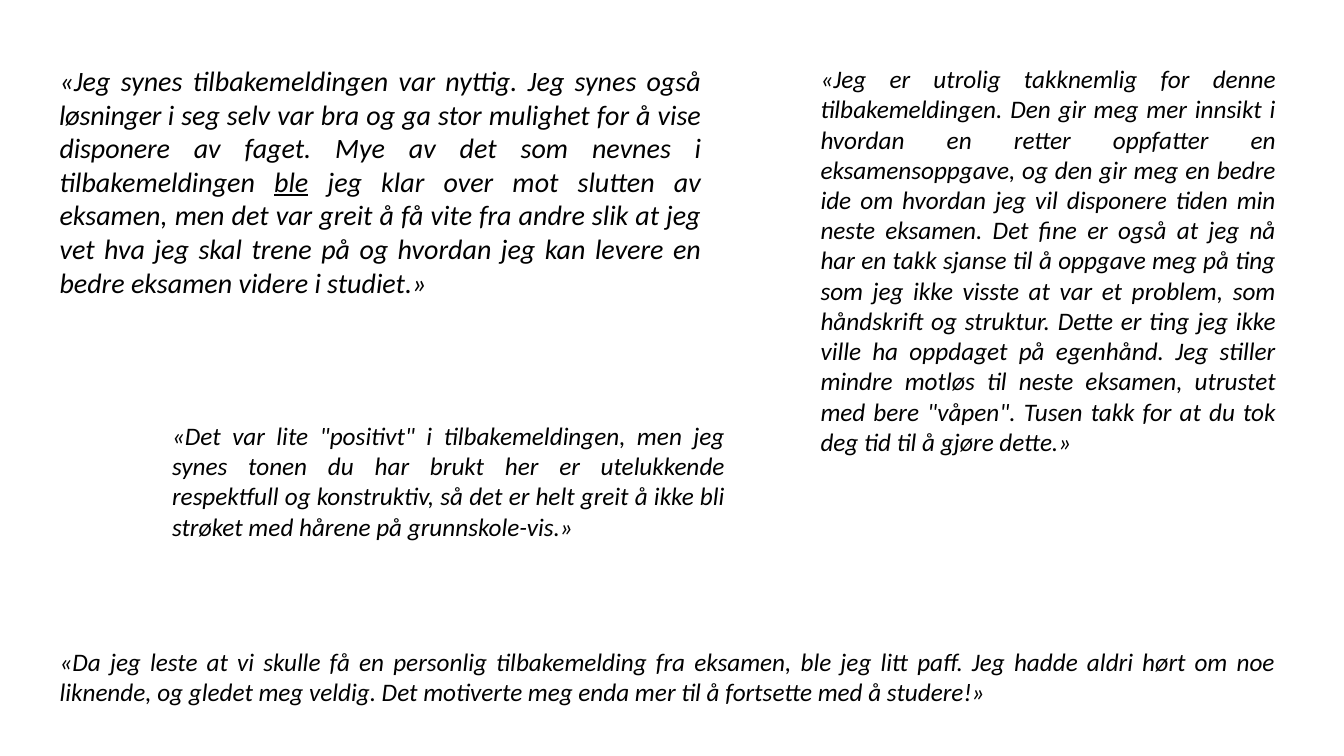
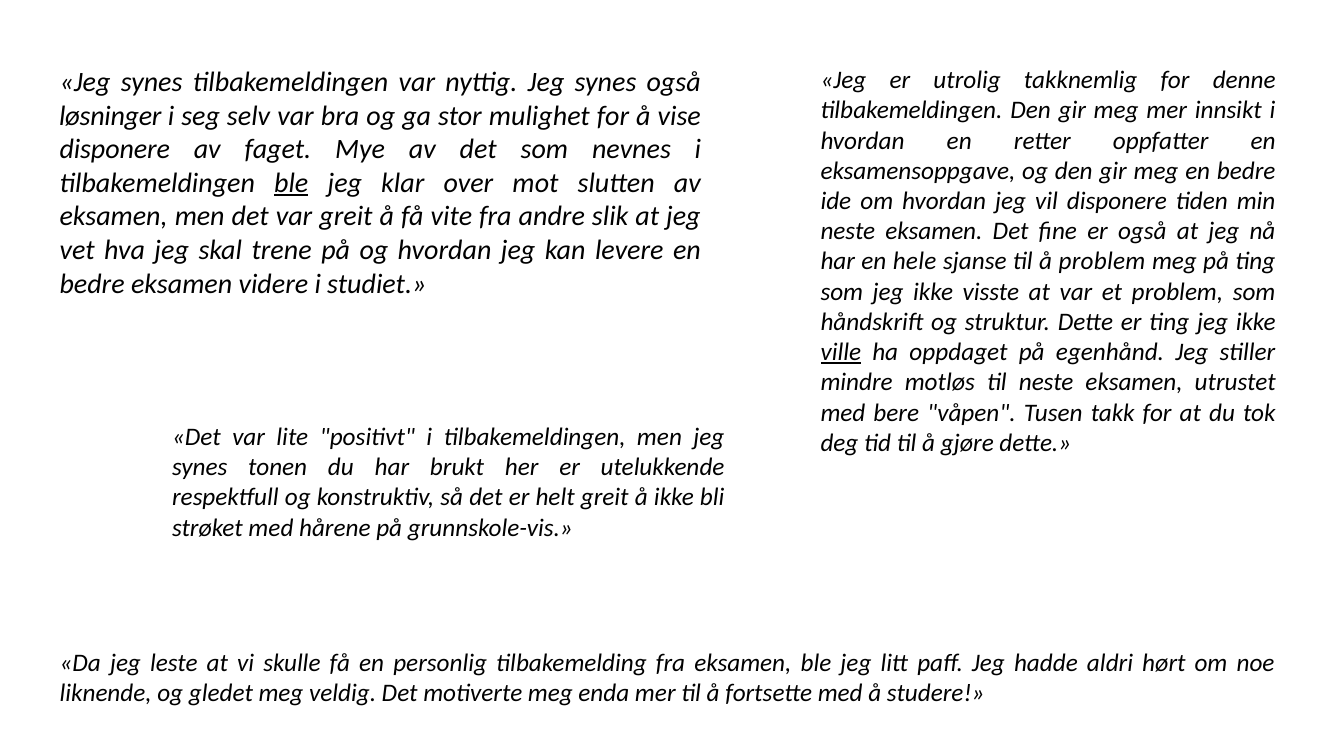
en takk: takk -> hele
å oppgave: oppgave -> problem
ville underline: none -> present
